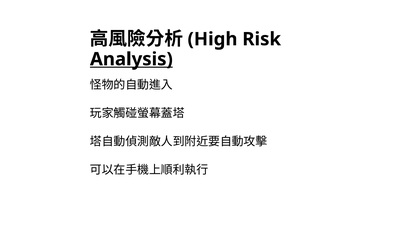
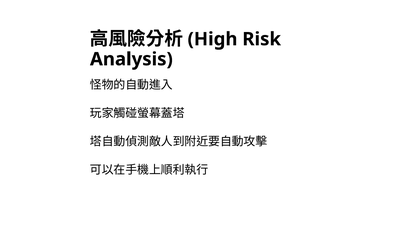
Analysis underline: present -> none
